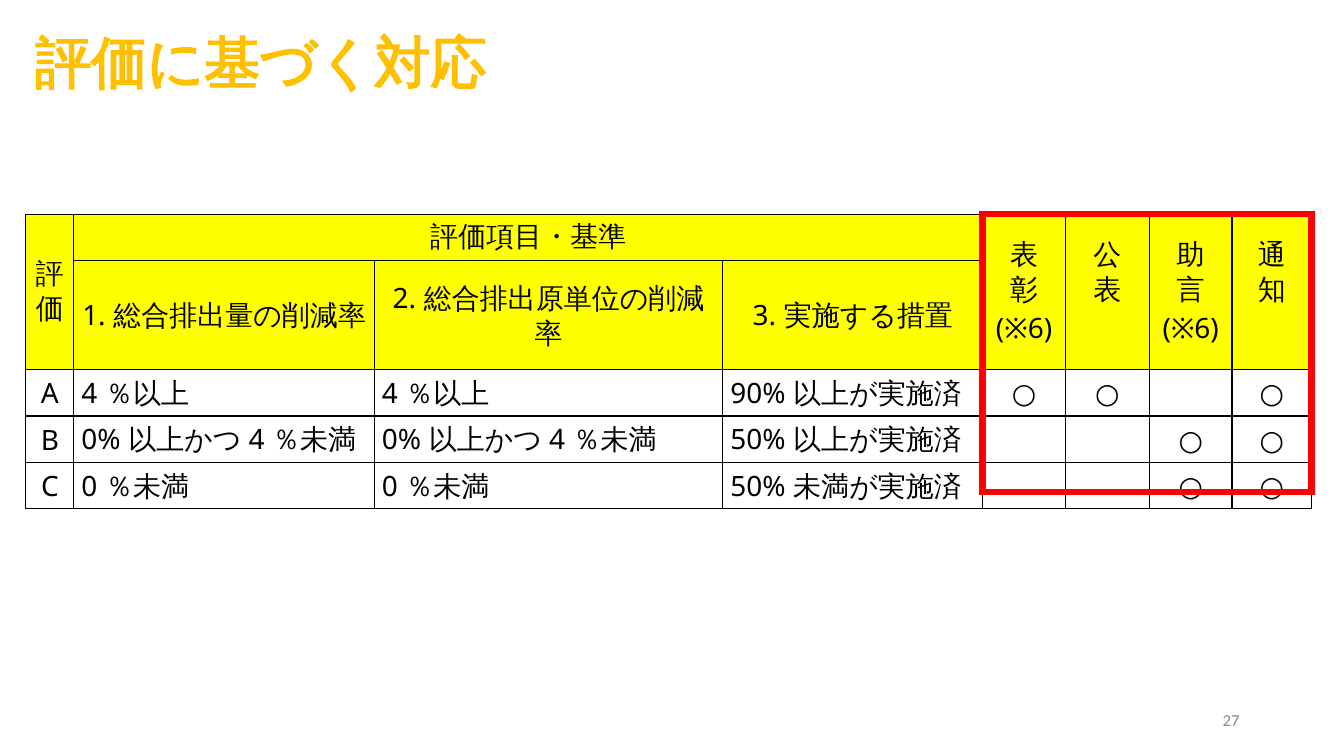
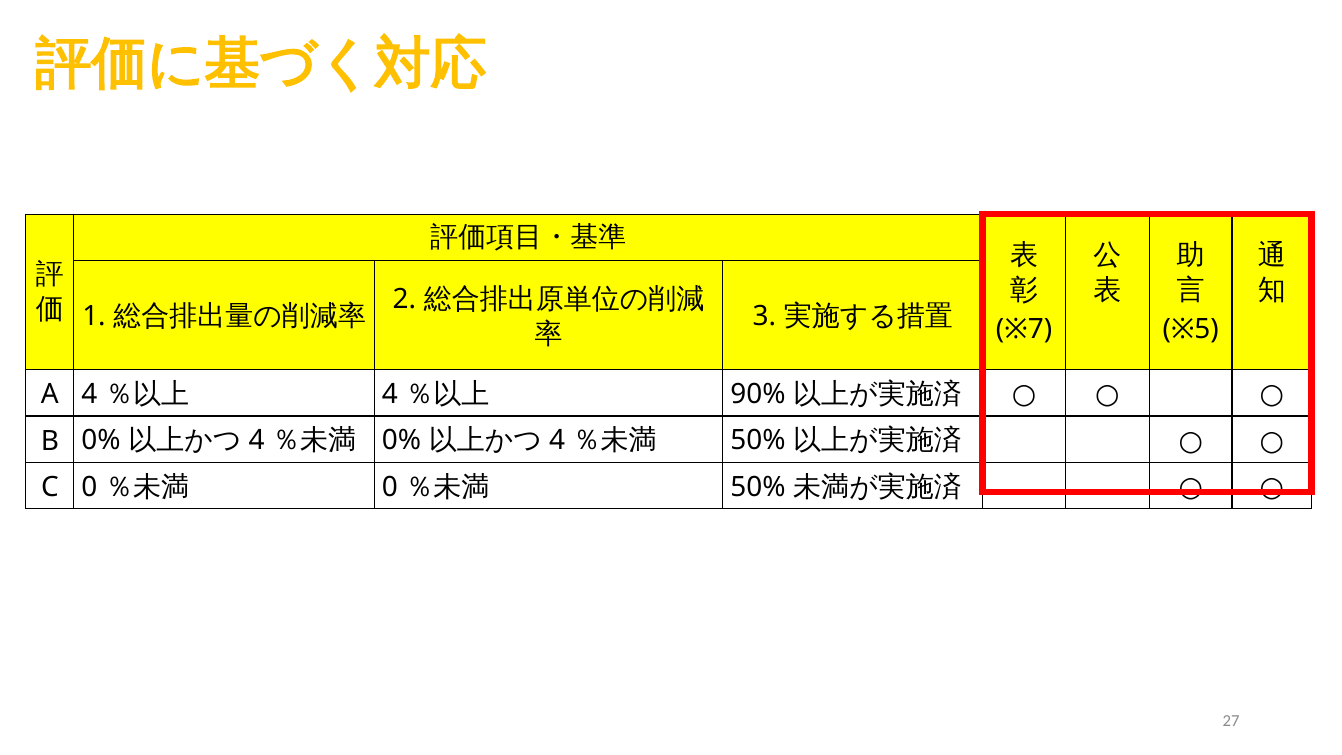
※6 at (1024, 329): ※6 -> ※7
※6 at (1191, 329): ※6 -> ※5
